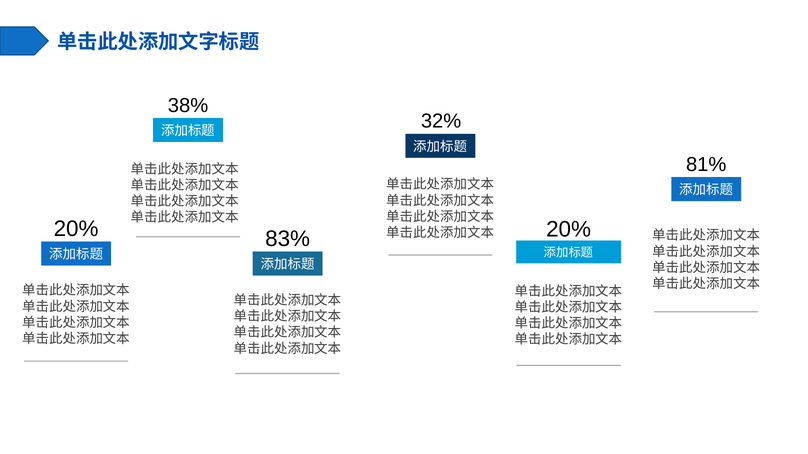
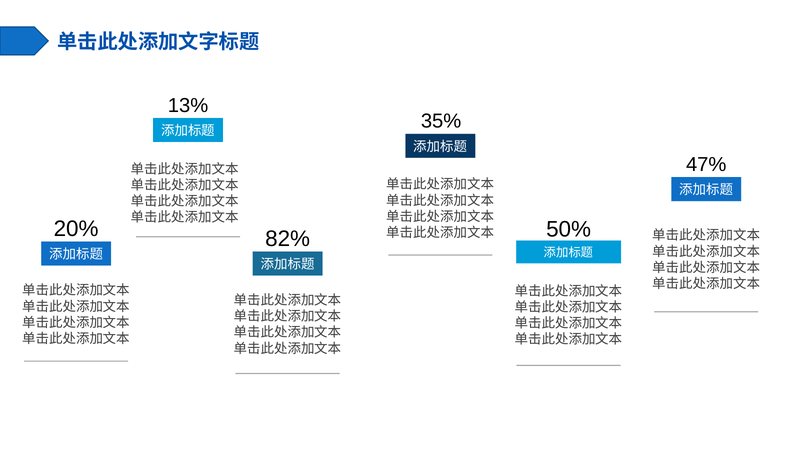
38%: 38% -> 13%
32%: 32% -> 35%
81%: 81% -> 47%
20% at (569, 230): 20% -> 50%
83%: 83% -> 82%
